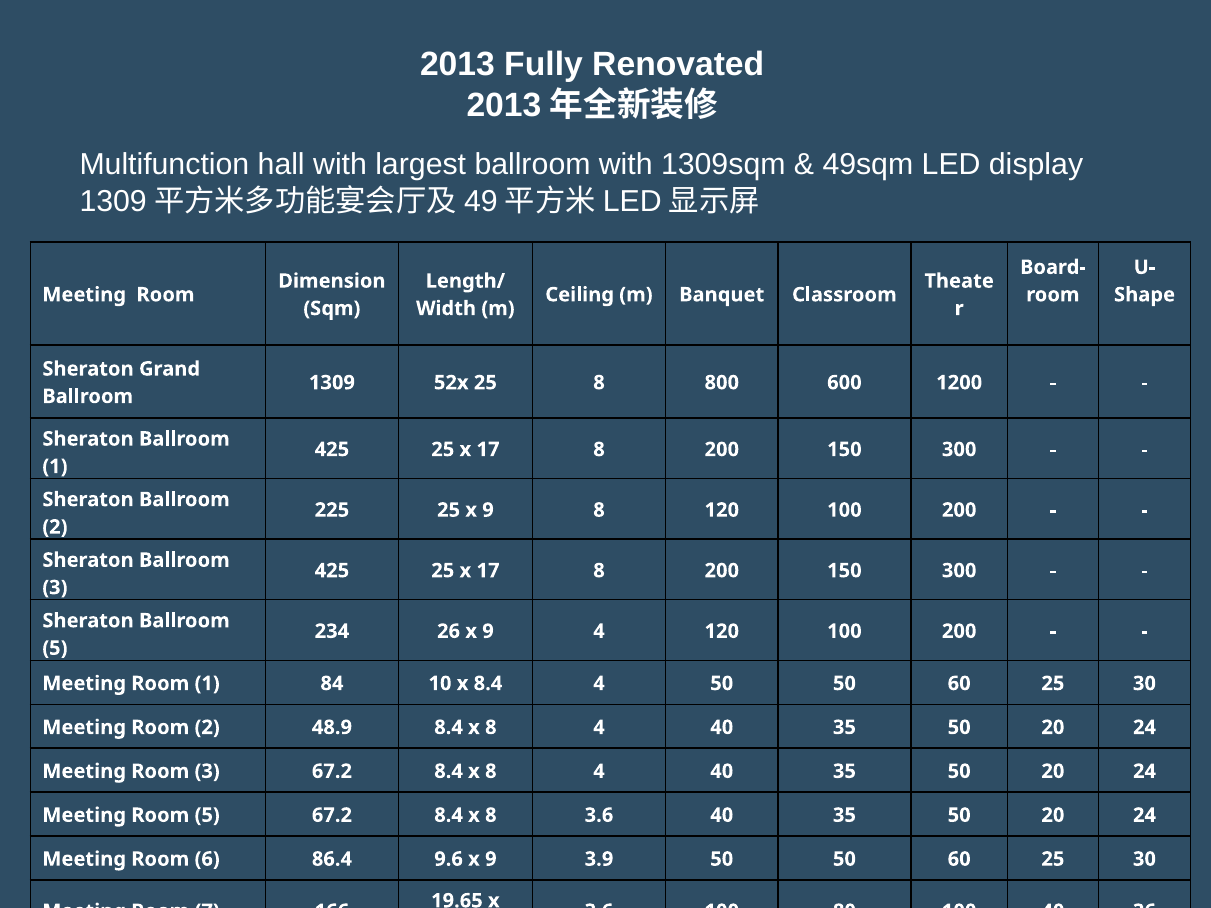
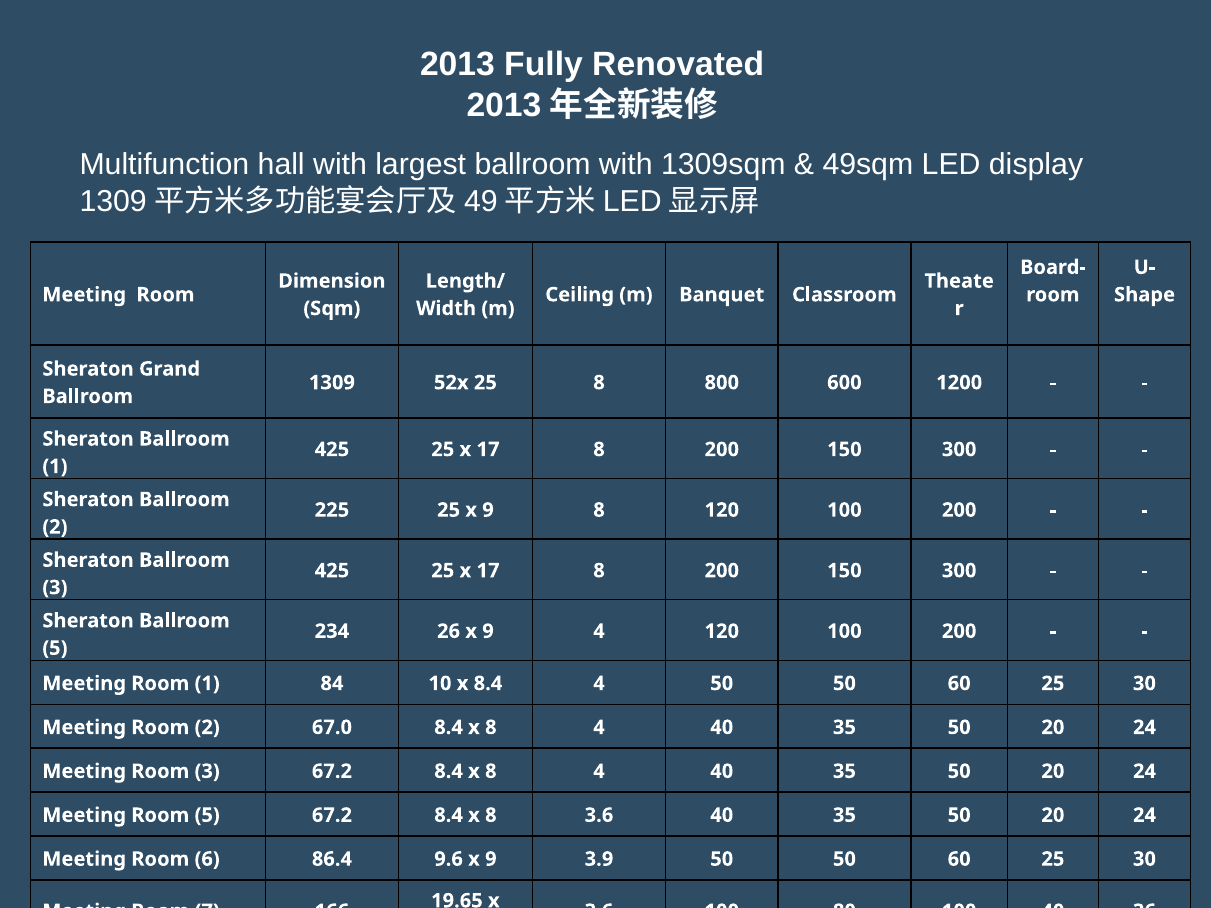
48.9: 48.9 -> 67.0
